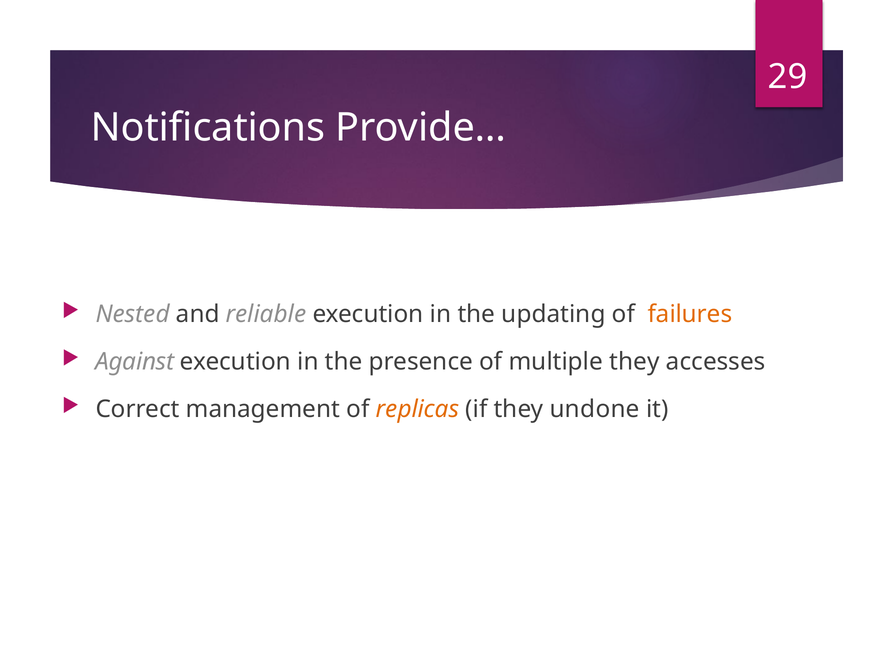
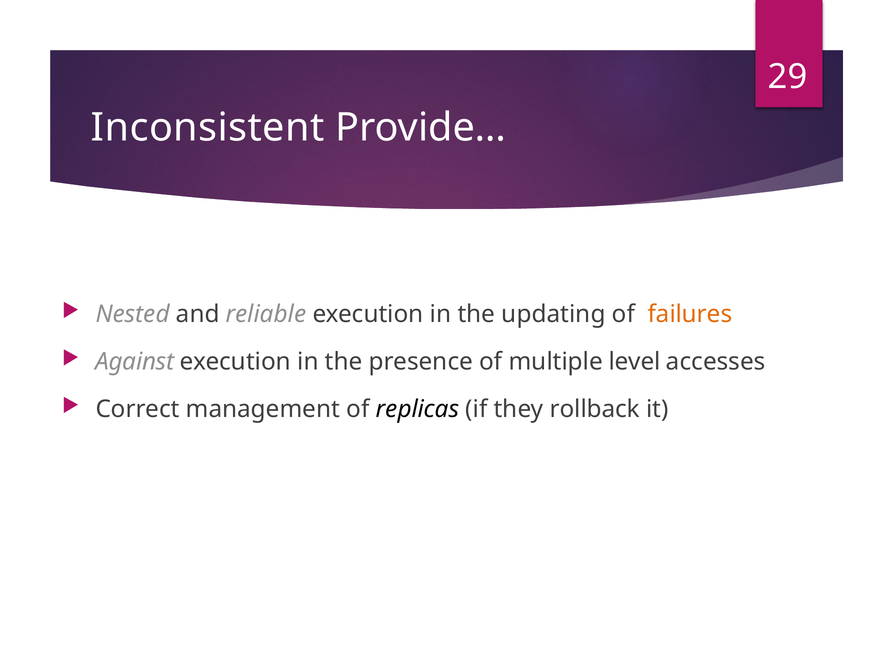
Notifications: Notifications -> Inconsistent
multiple they: they -> level
replicas colour: orange -> black
undone: undone -> rollback
